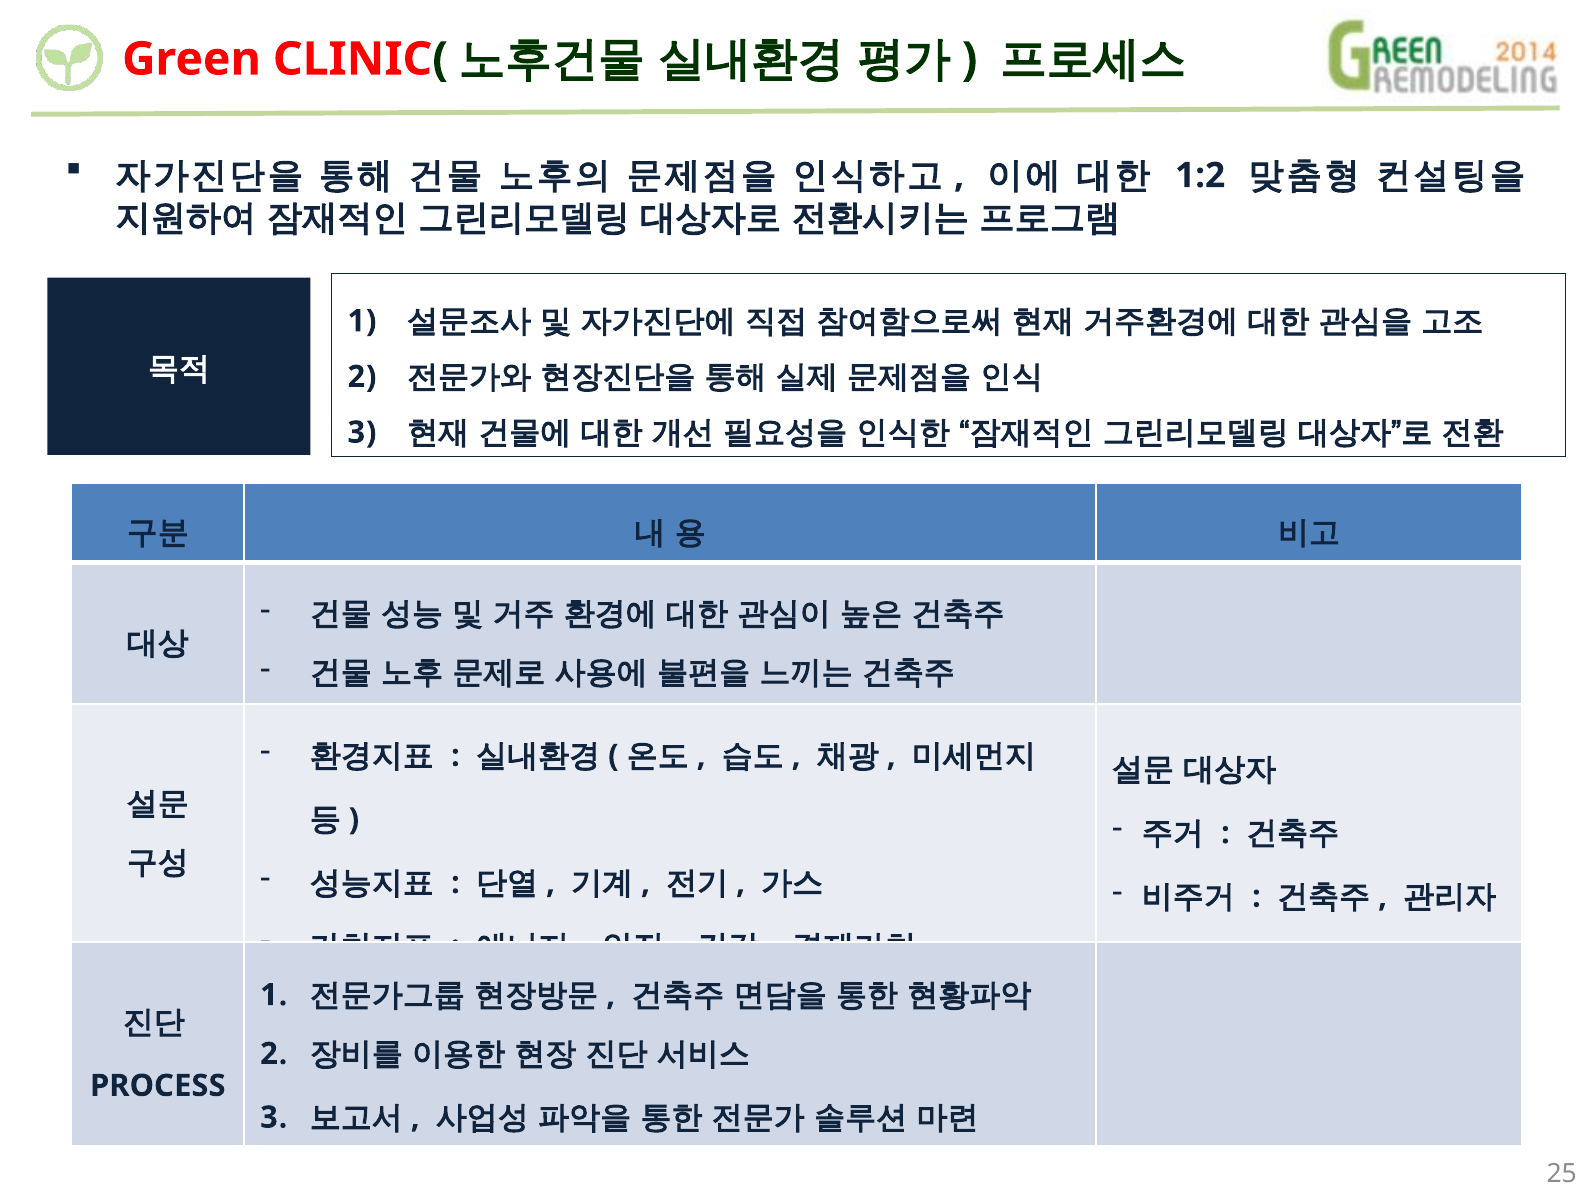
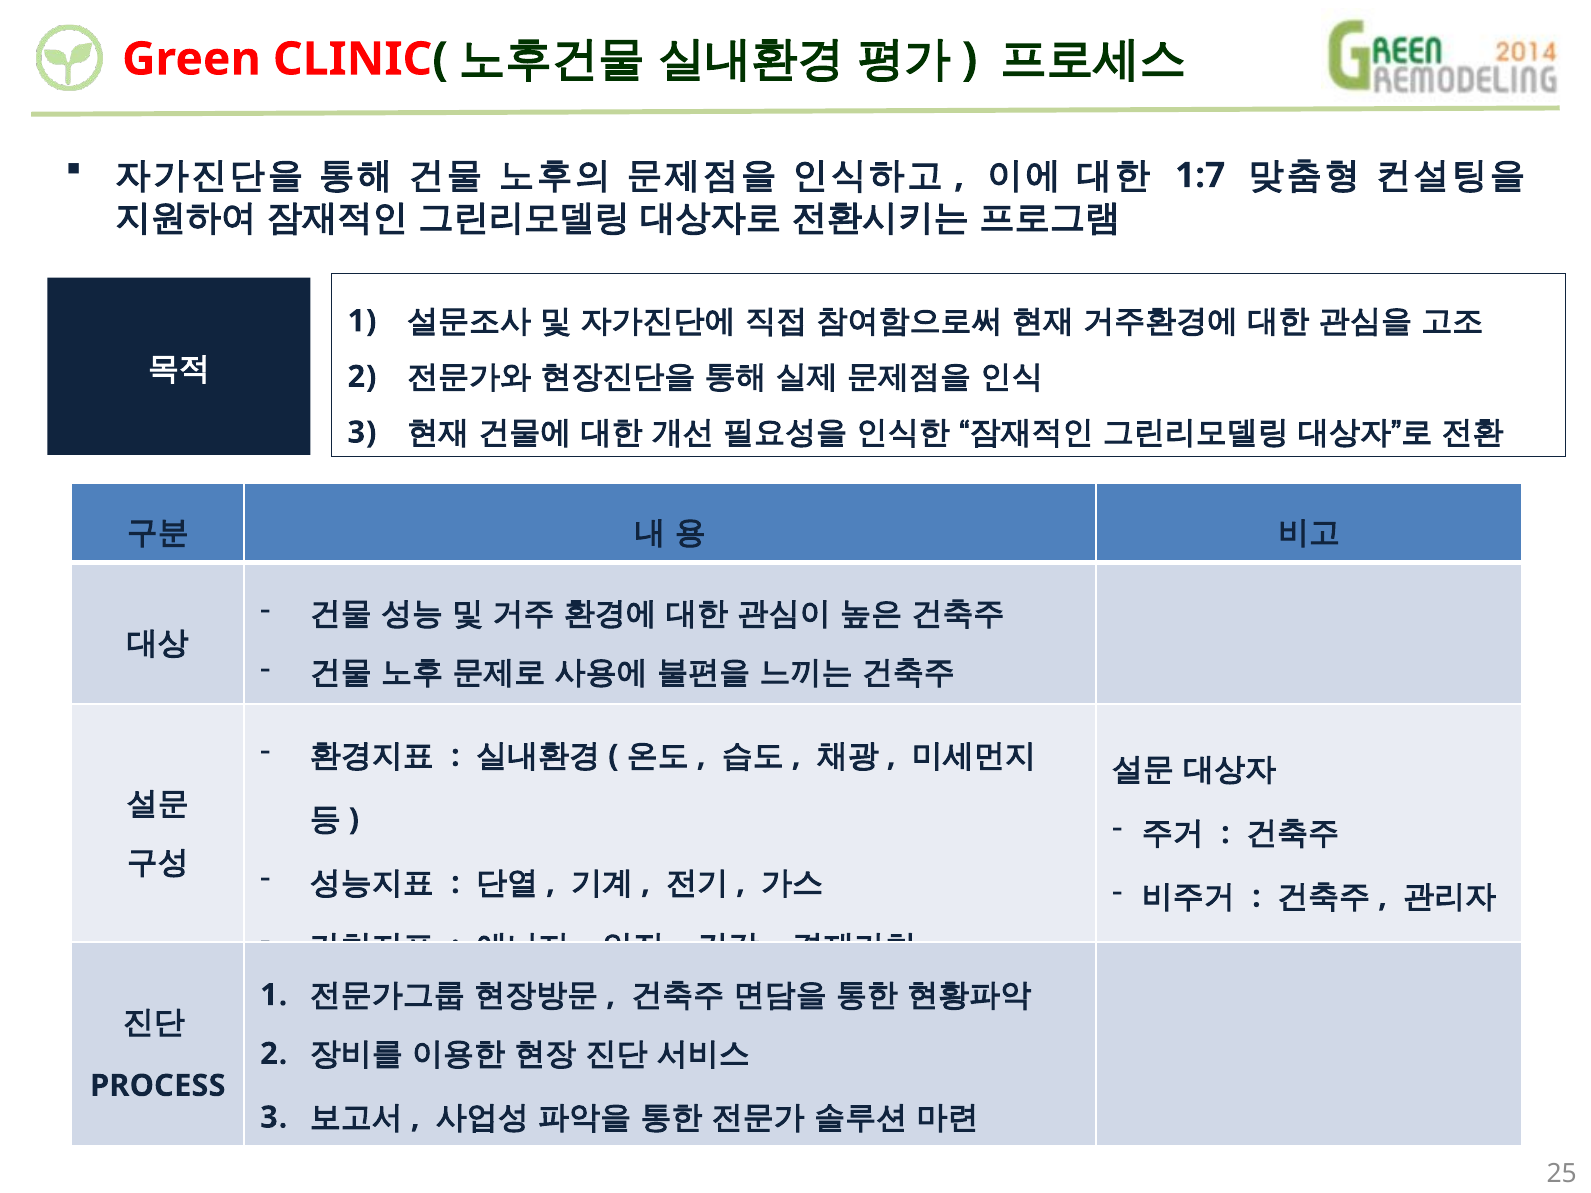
1:2: 1:2 -> 1:7
